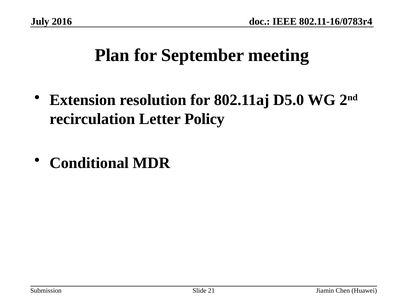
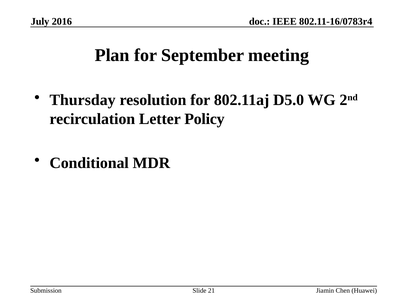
Extension: Extension -> Thursday
